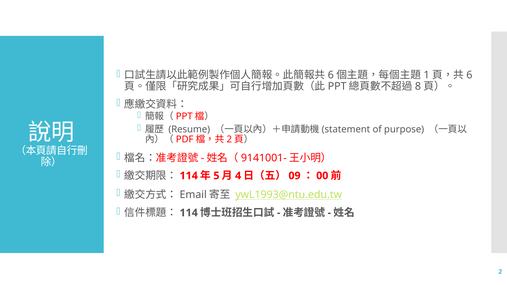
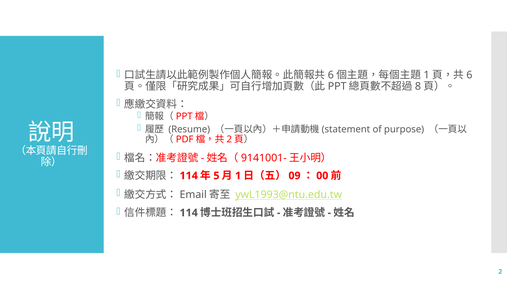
4 at (238, 176): 4 -> 1
